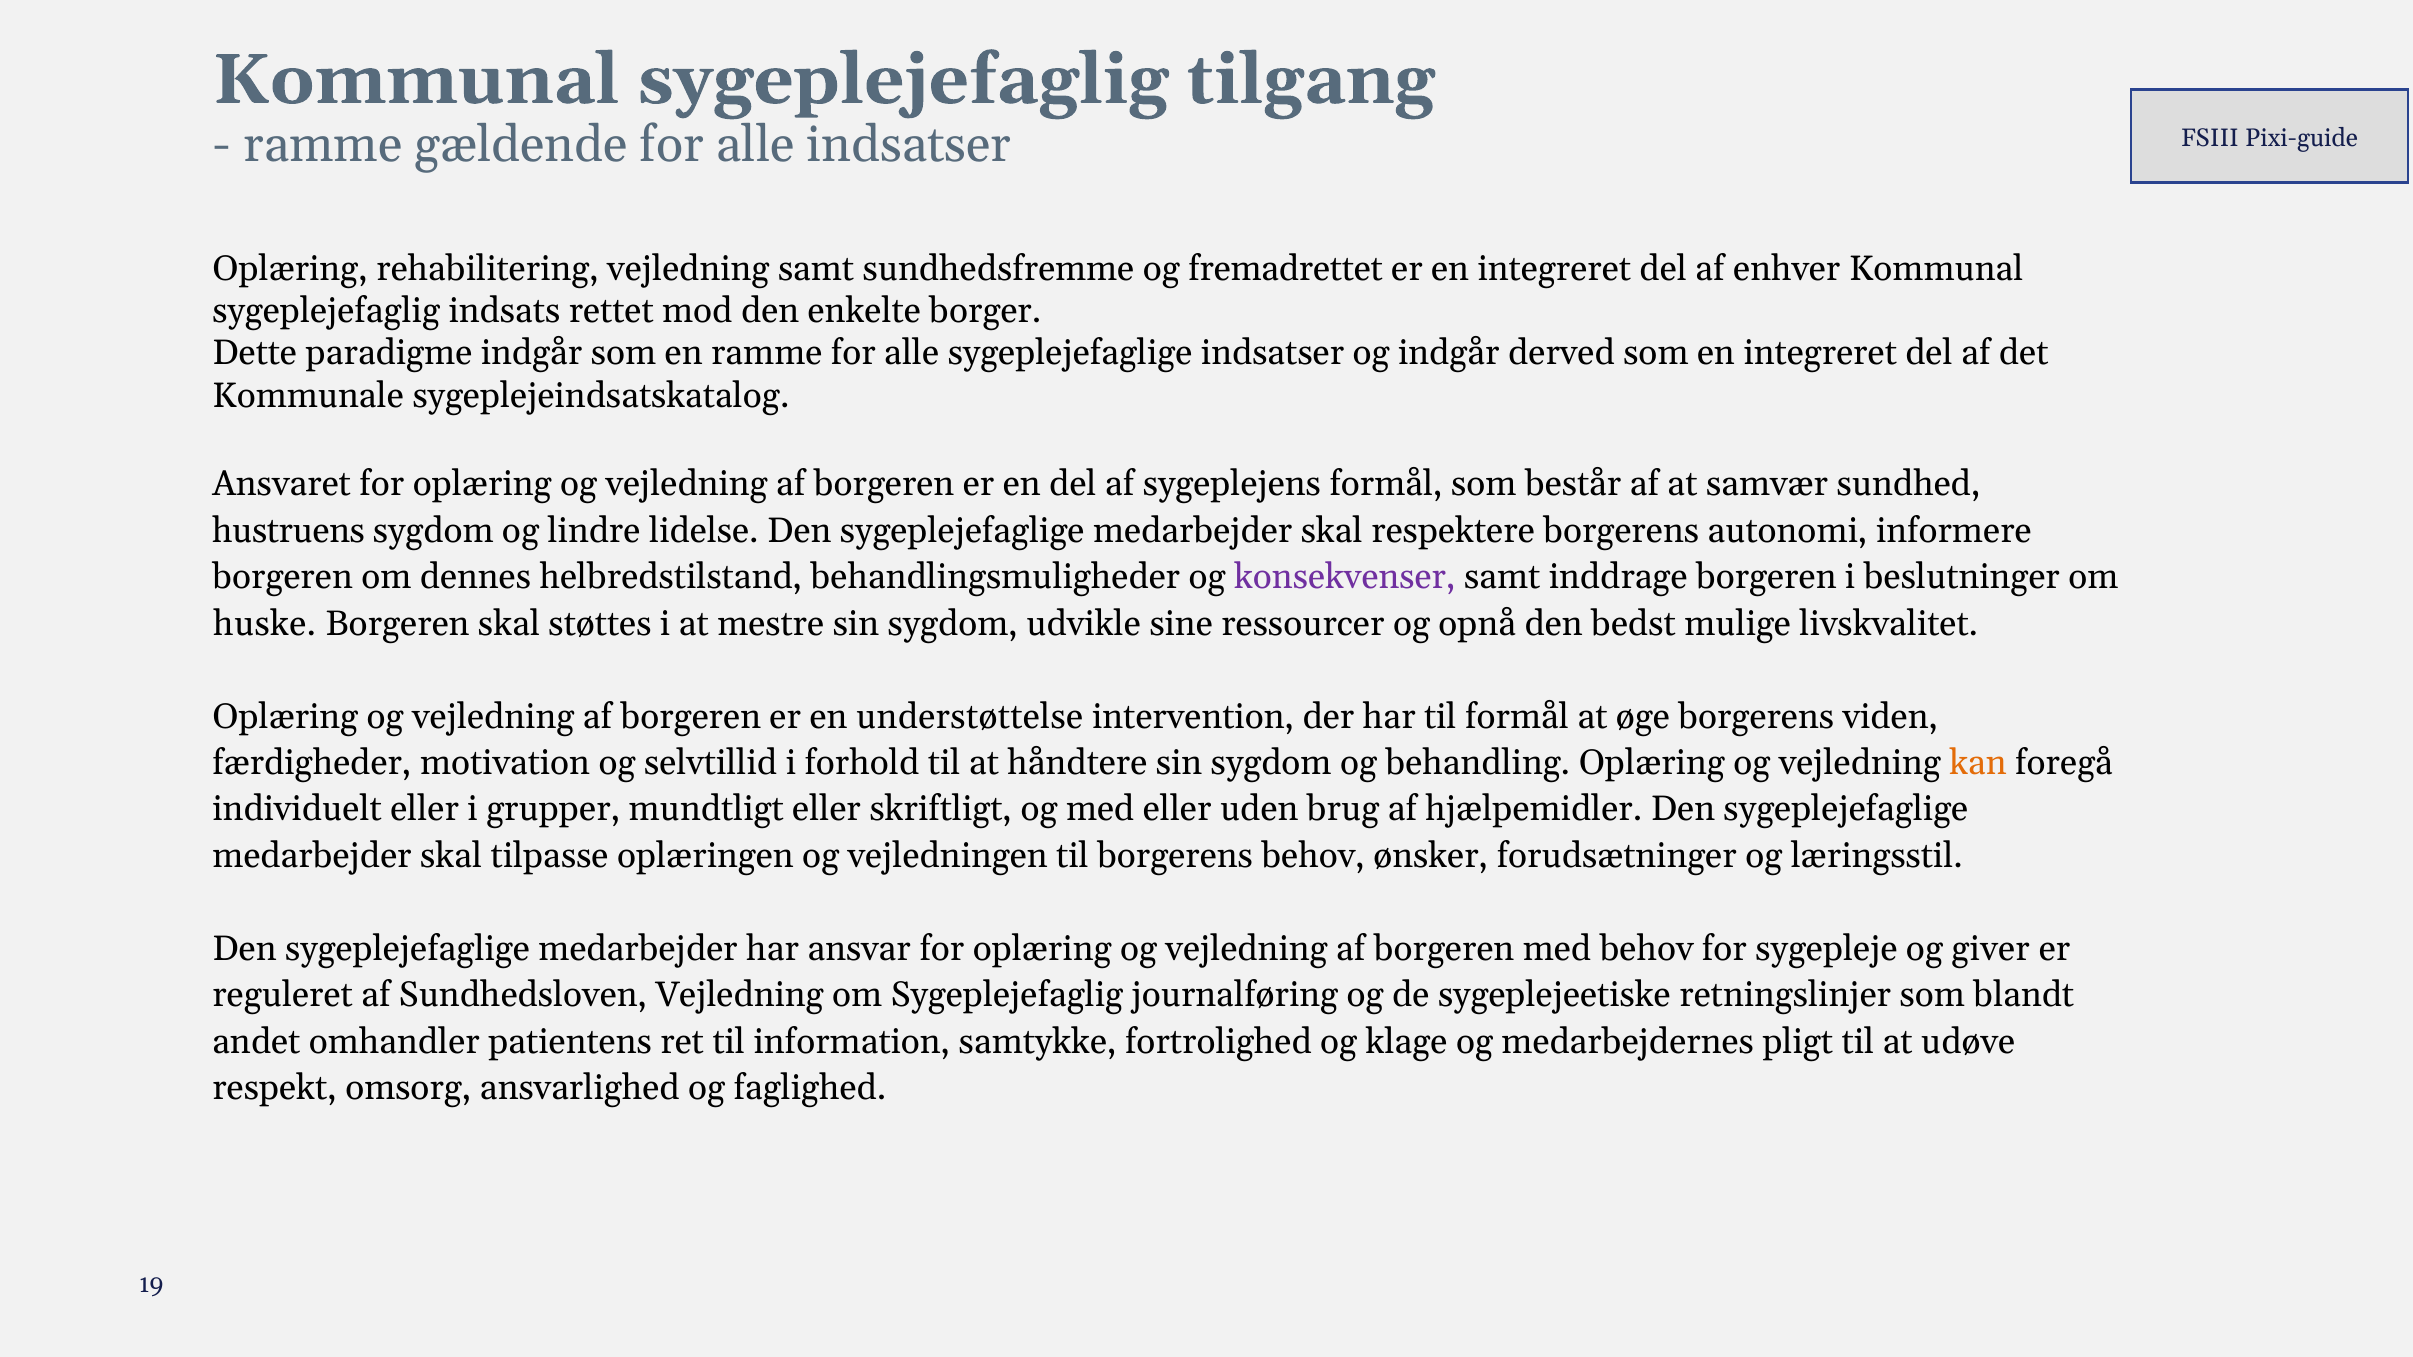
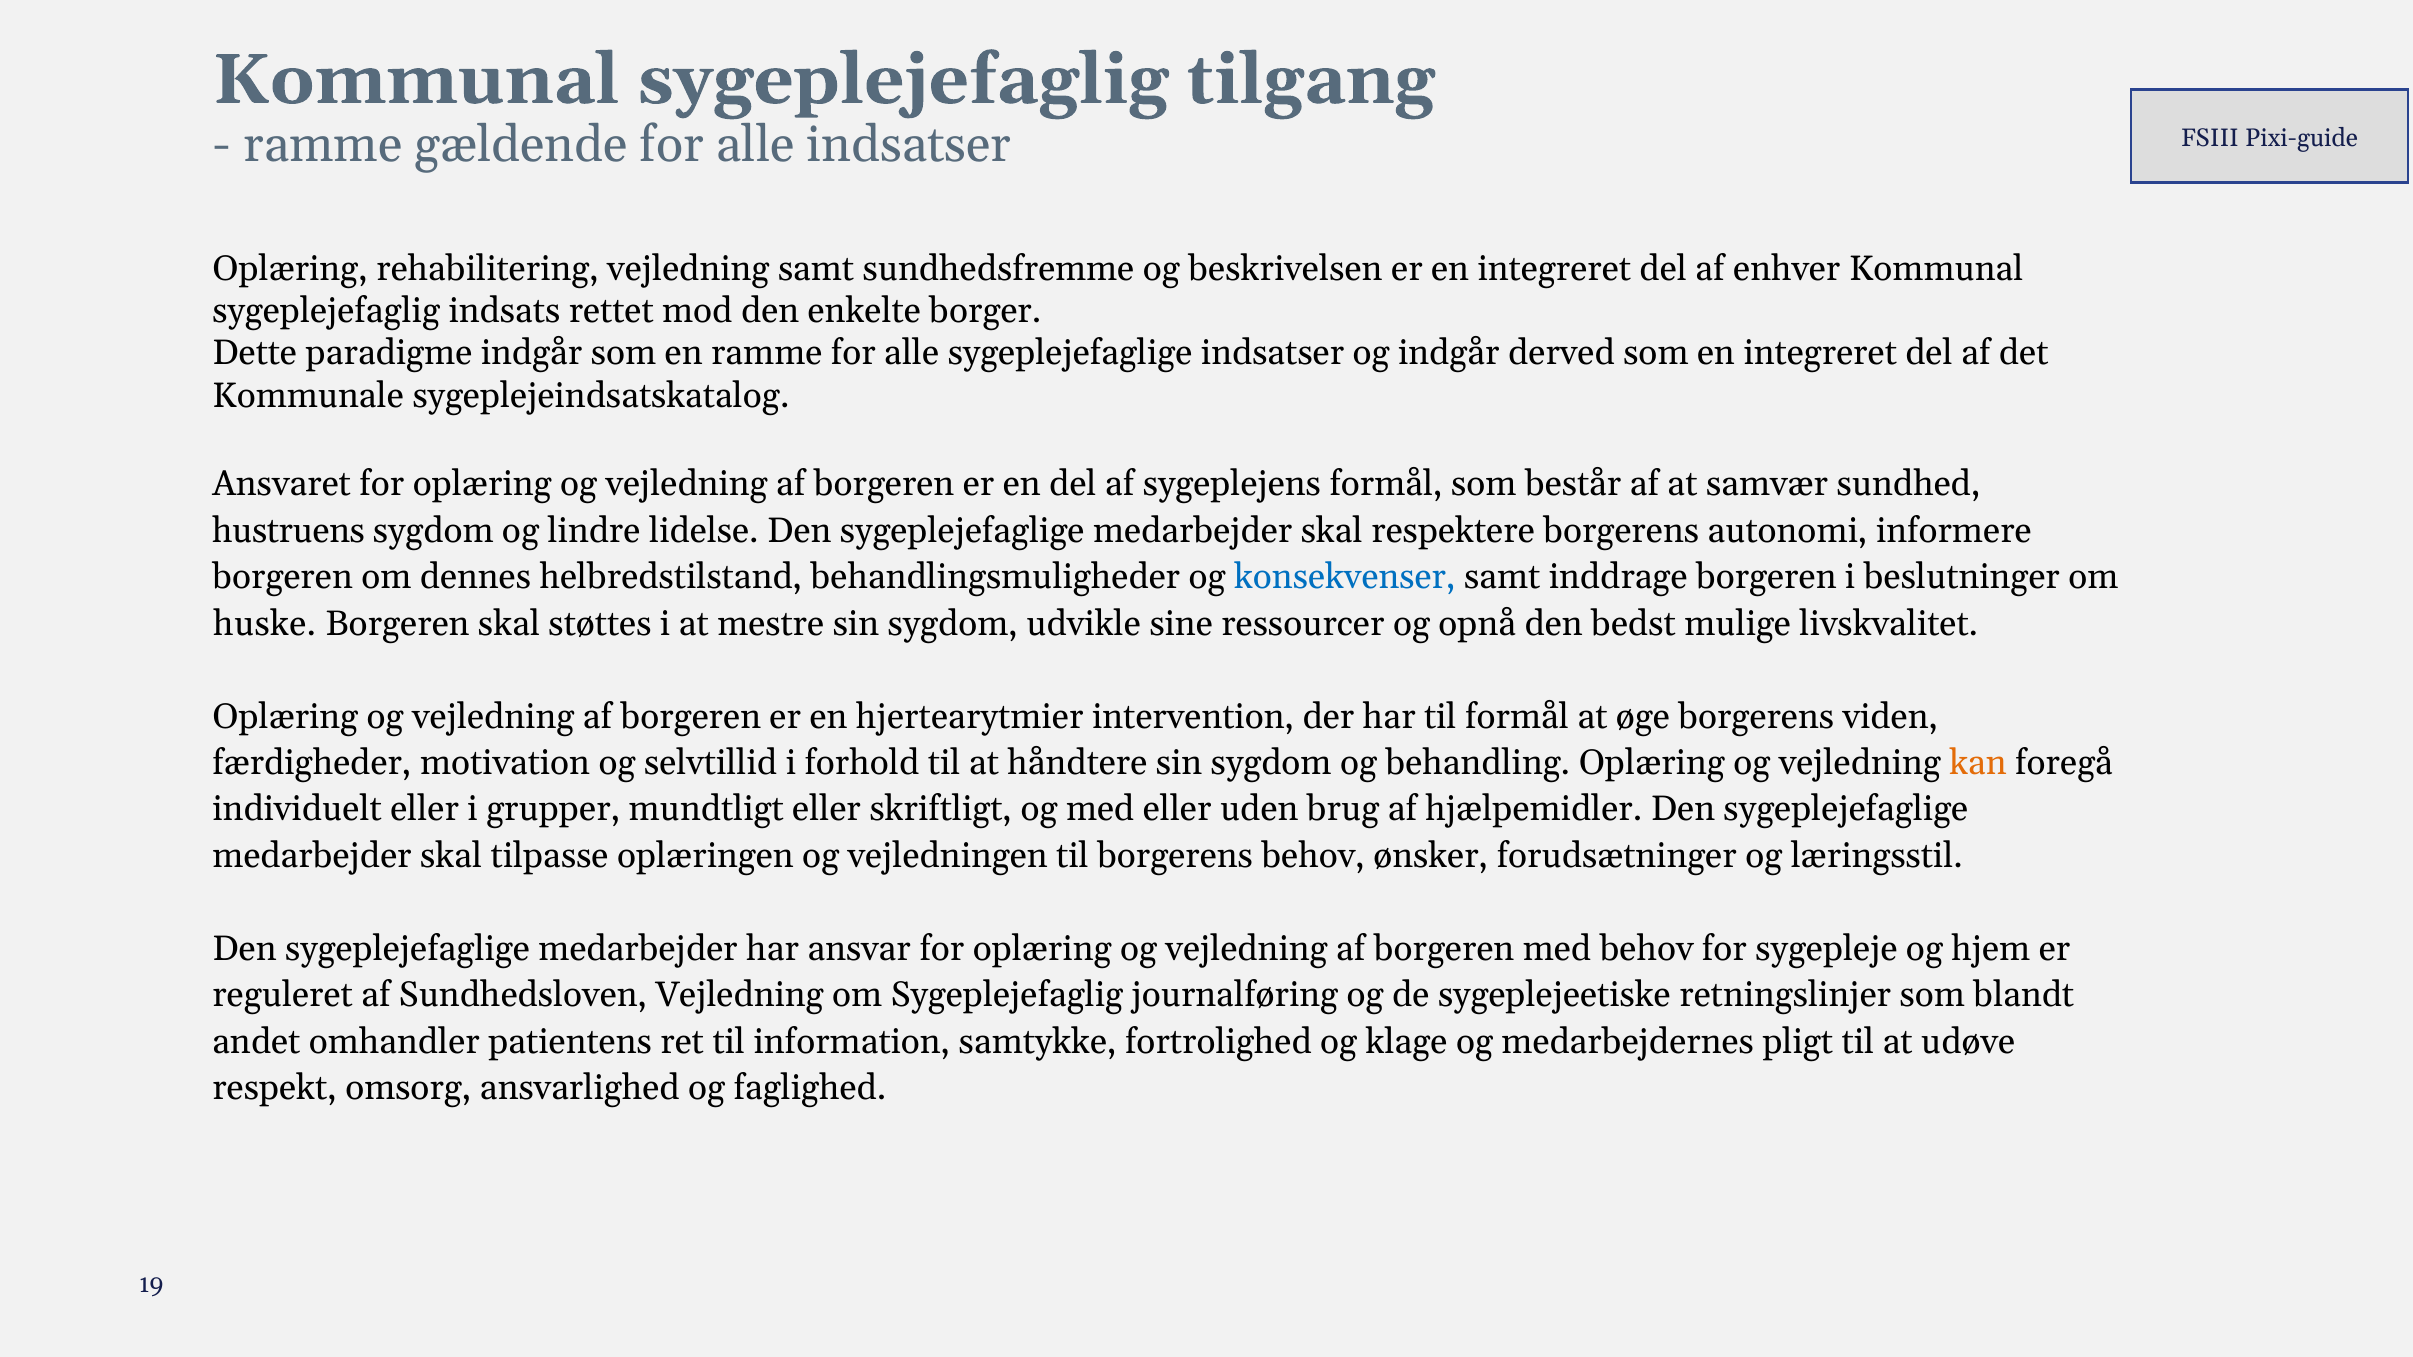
fremadrettet: fremadrettet -> beskrivelsen
konsekvenser colour: purple -> blue
understøttelse: understøttelse -> hjertearytmier
giver: giver -> hjem
